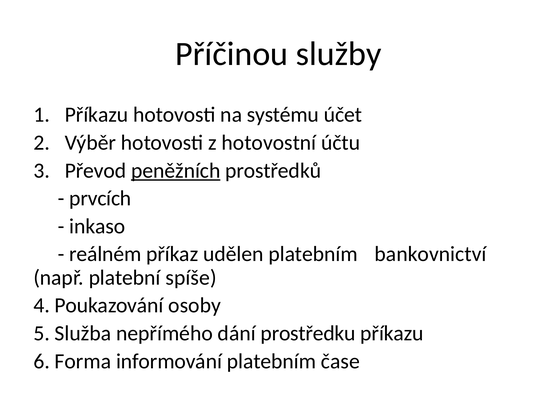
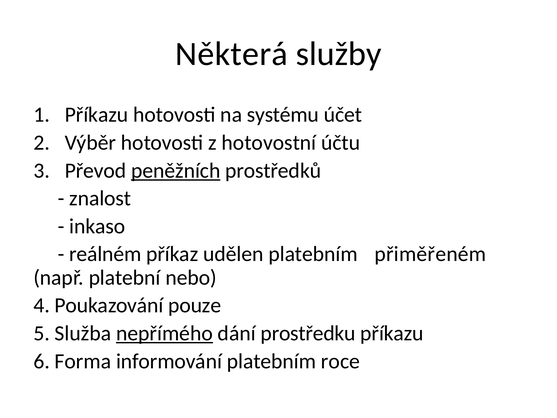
Příčinou: Příčinou -> Některá
prvcích: prvcích -> znalost
bankovnictví: bankovnictví -> přiměřeném
spíše: spíše -> nebo
osoby: osoby -> pouze
nepřímého underline: none -> present
čase: čase -> roce
